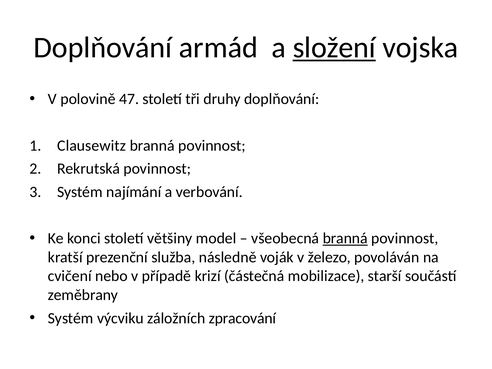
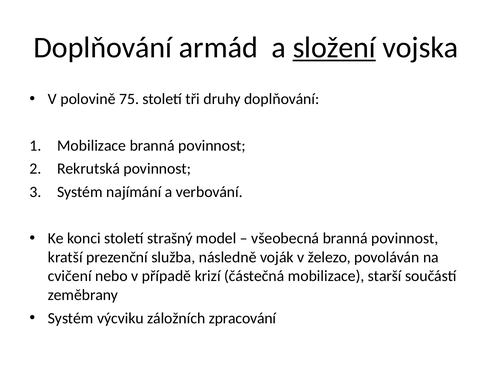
47: 47 -> 75
Clausewitz at (92, 146): Clausewitz -> Mobilizace
většiny: většiny -> strašný
branná at (345, 238) underline: present -> none
